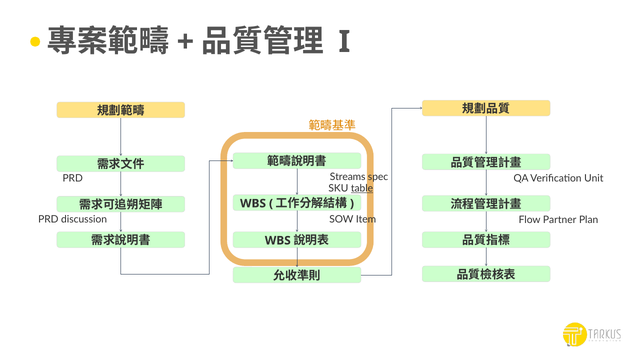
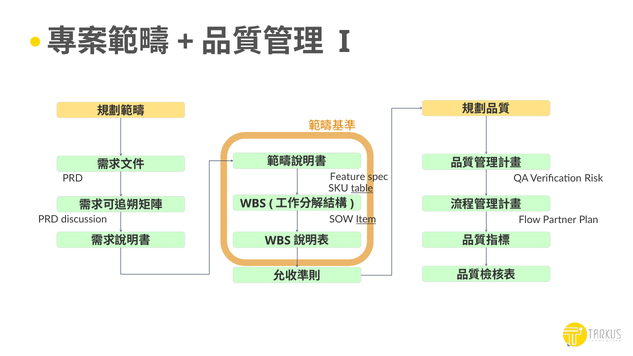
Streams: Streams -> Feature
Unit: Unit -> Risk
Item underline: none -> present
